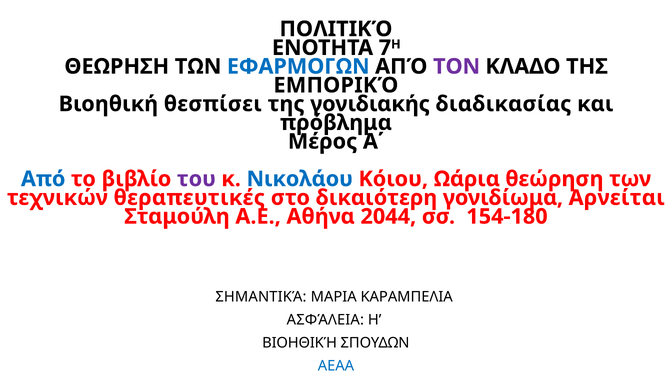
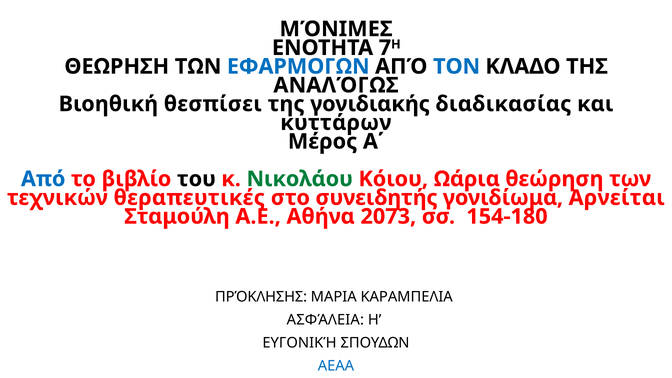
ΠΟΛΙΤΙΚΌ: ΠΟΛΙΤΙΚΌ -> ΜΌΝΙΜΕΣ
ΤΟΝ colour: purple -> blue
ΕΜΠΟΡΙΚΌ: ΕΜΠΟΡΙΚΌ -> ΑΝΑΛΌΓΩΣ
πρόβλημα: πρόβλημα -> κυττάρων
του colour: purple -> black
Νικολάου colour: blue -> green
δικαιότερη: δικαιότερη -> συνειδητής
2044: 2044 -> 2073
ΣΗΜΑΝΤΙΚΆ: ΣΗΜΑΝΤΙΚΆ -> ΠΡΌΚΛΗΣΗΣ
ΒΙΟΗΘΙΚΉ at (300, 343): ΒΙΟΗΘΙΚΉ -> ΕΥΓΟΝΙΚΉ
